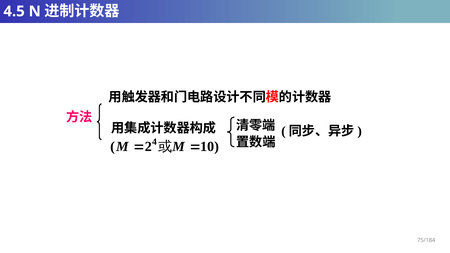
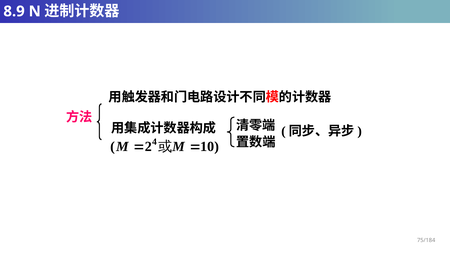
4.5: 4.5 -> 8.9
